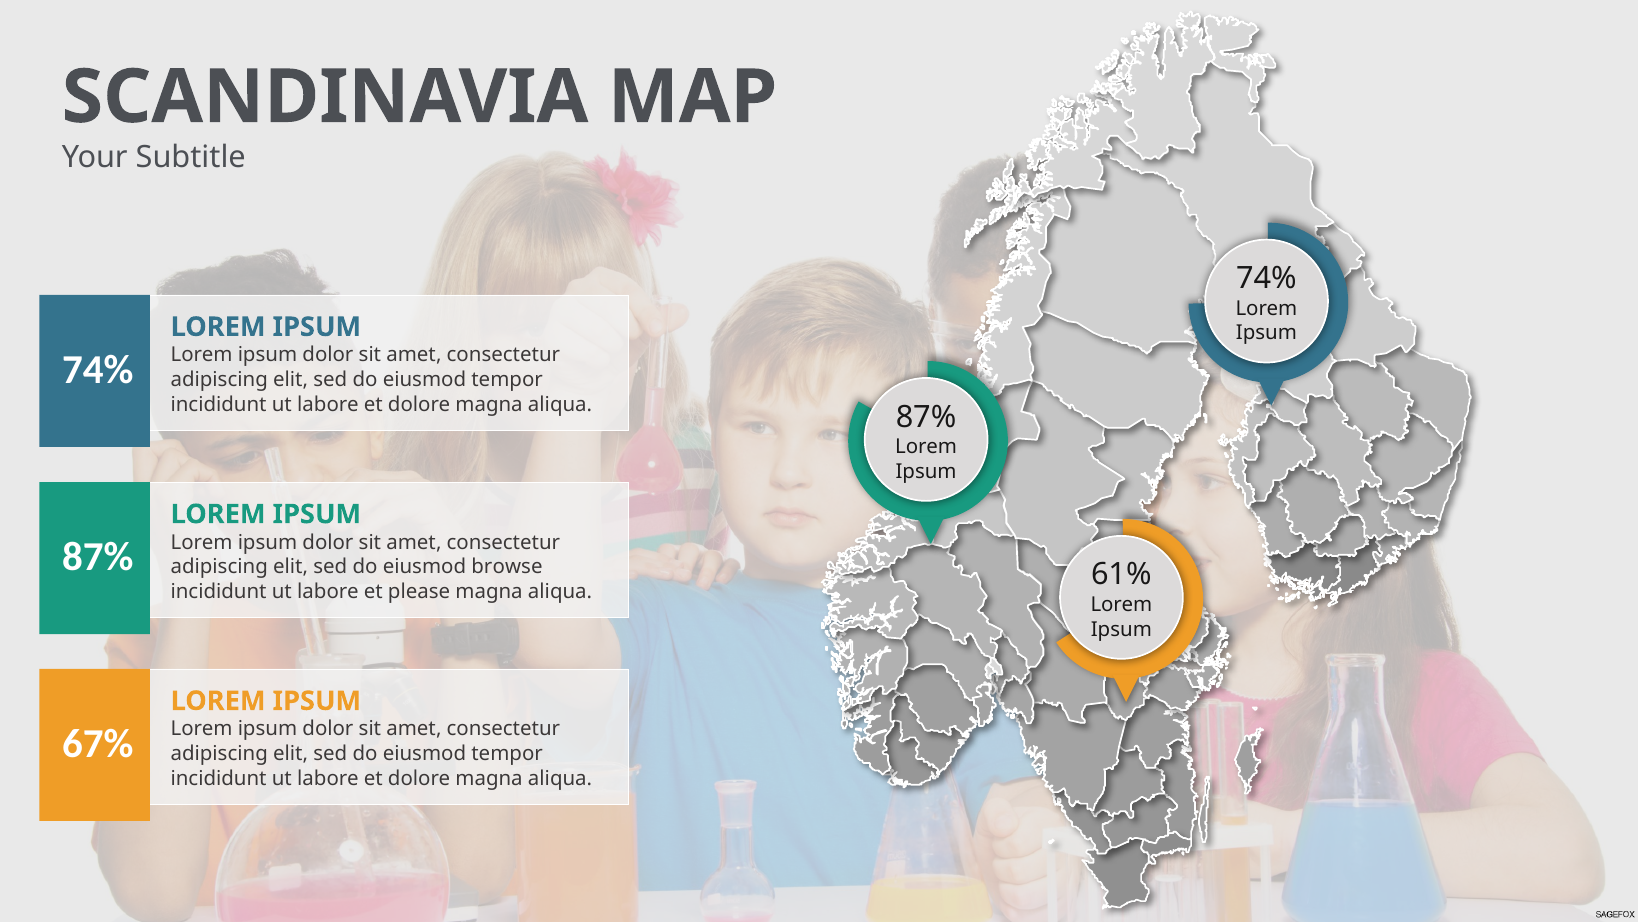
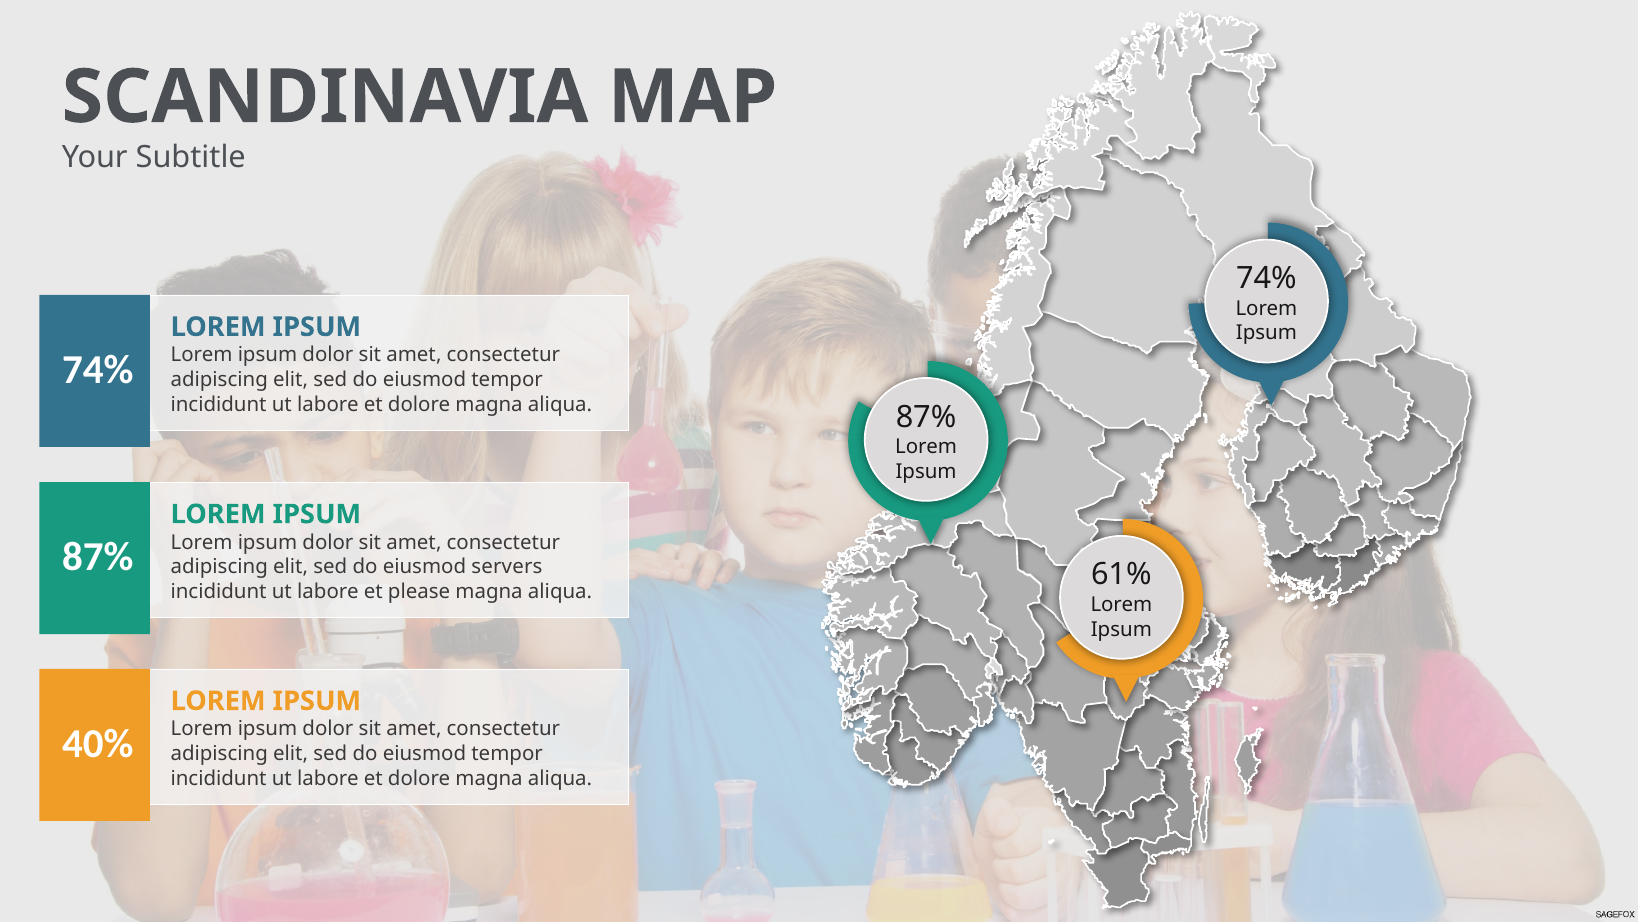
browse: browse -> servers
67%: 67% -> 40%
